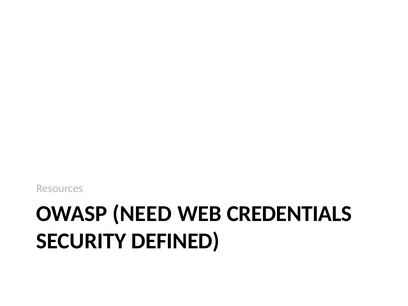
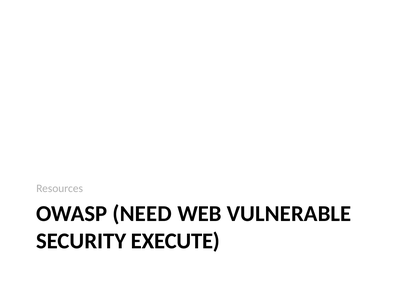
CREDENTIALS: CREDENTIALS -> VULNERABLE
DEFINED: DEFINED -> EXECUTE
